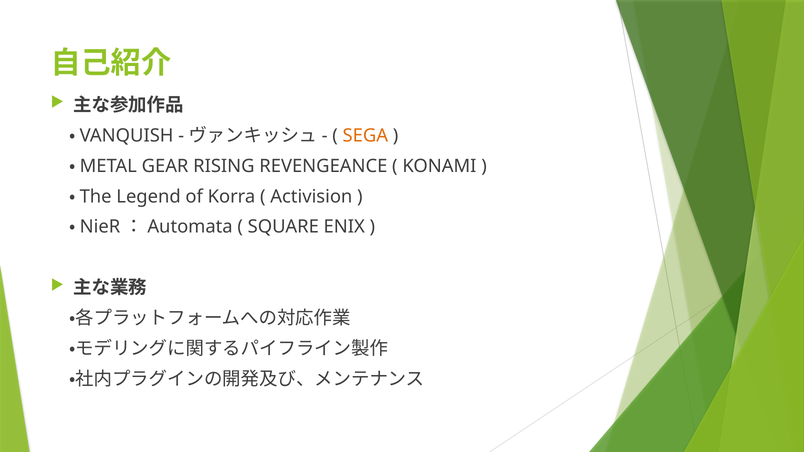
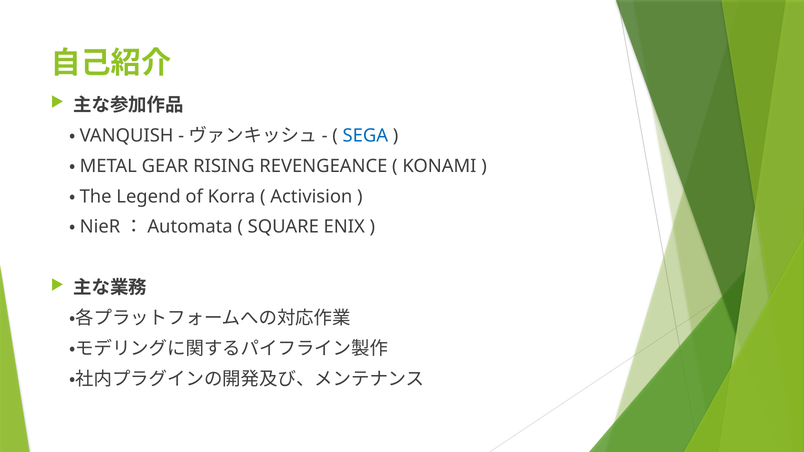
SEGA colour: orange -> blue
